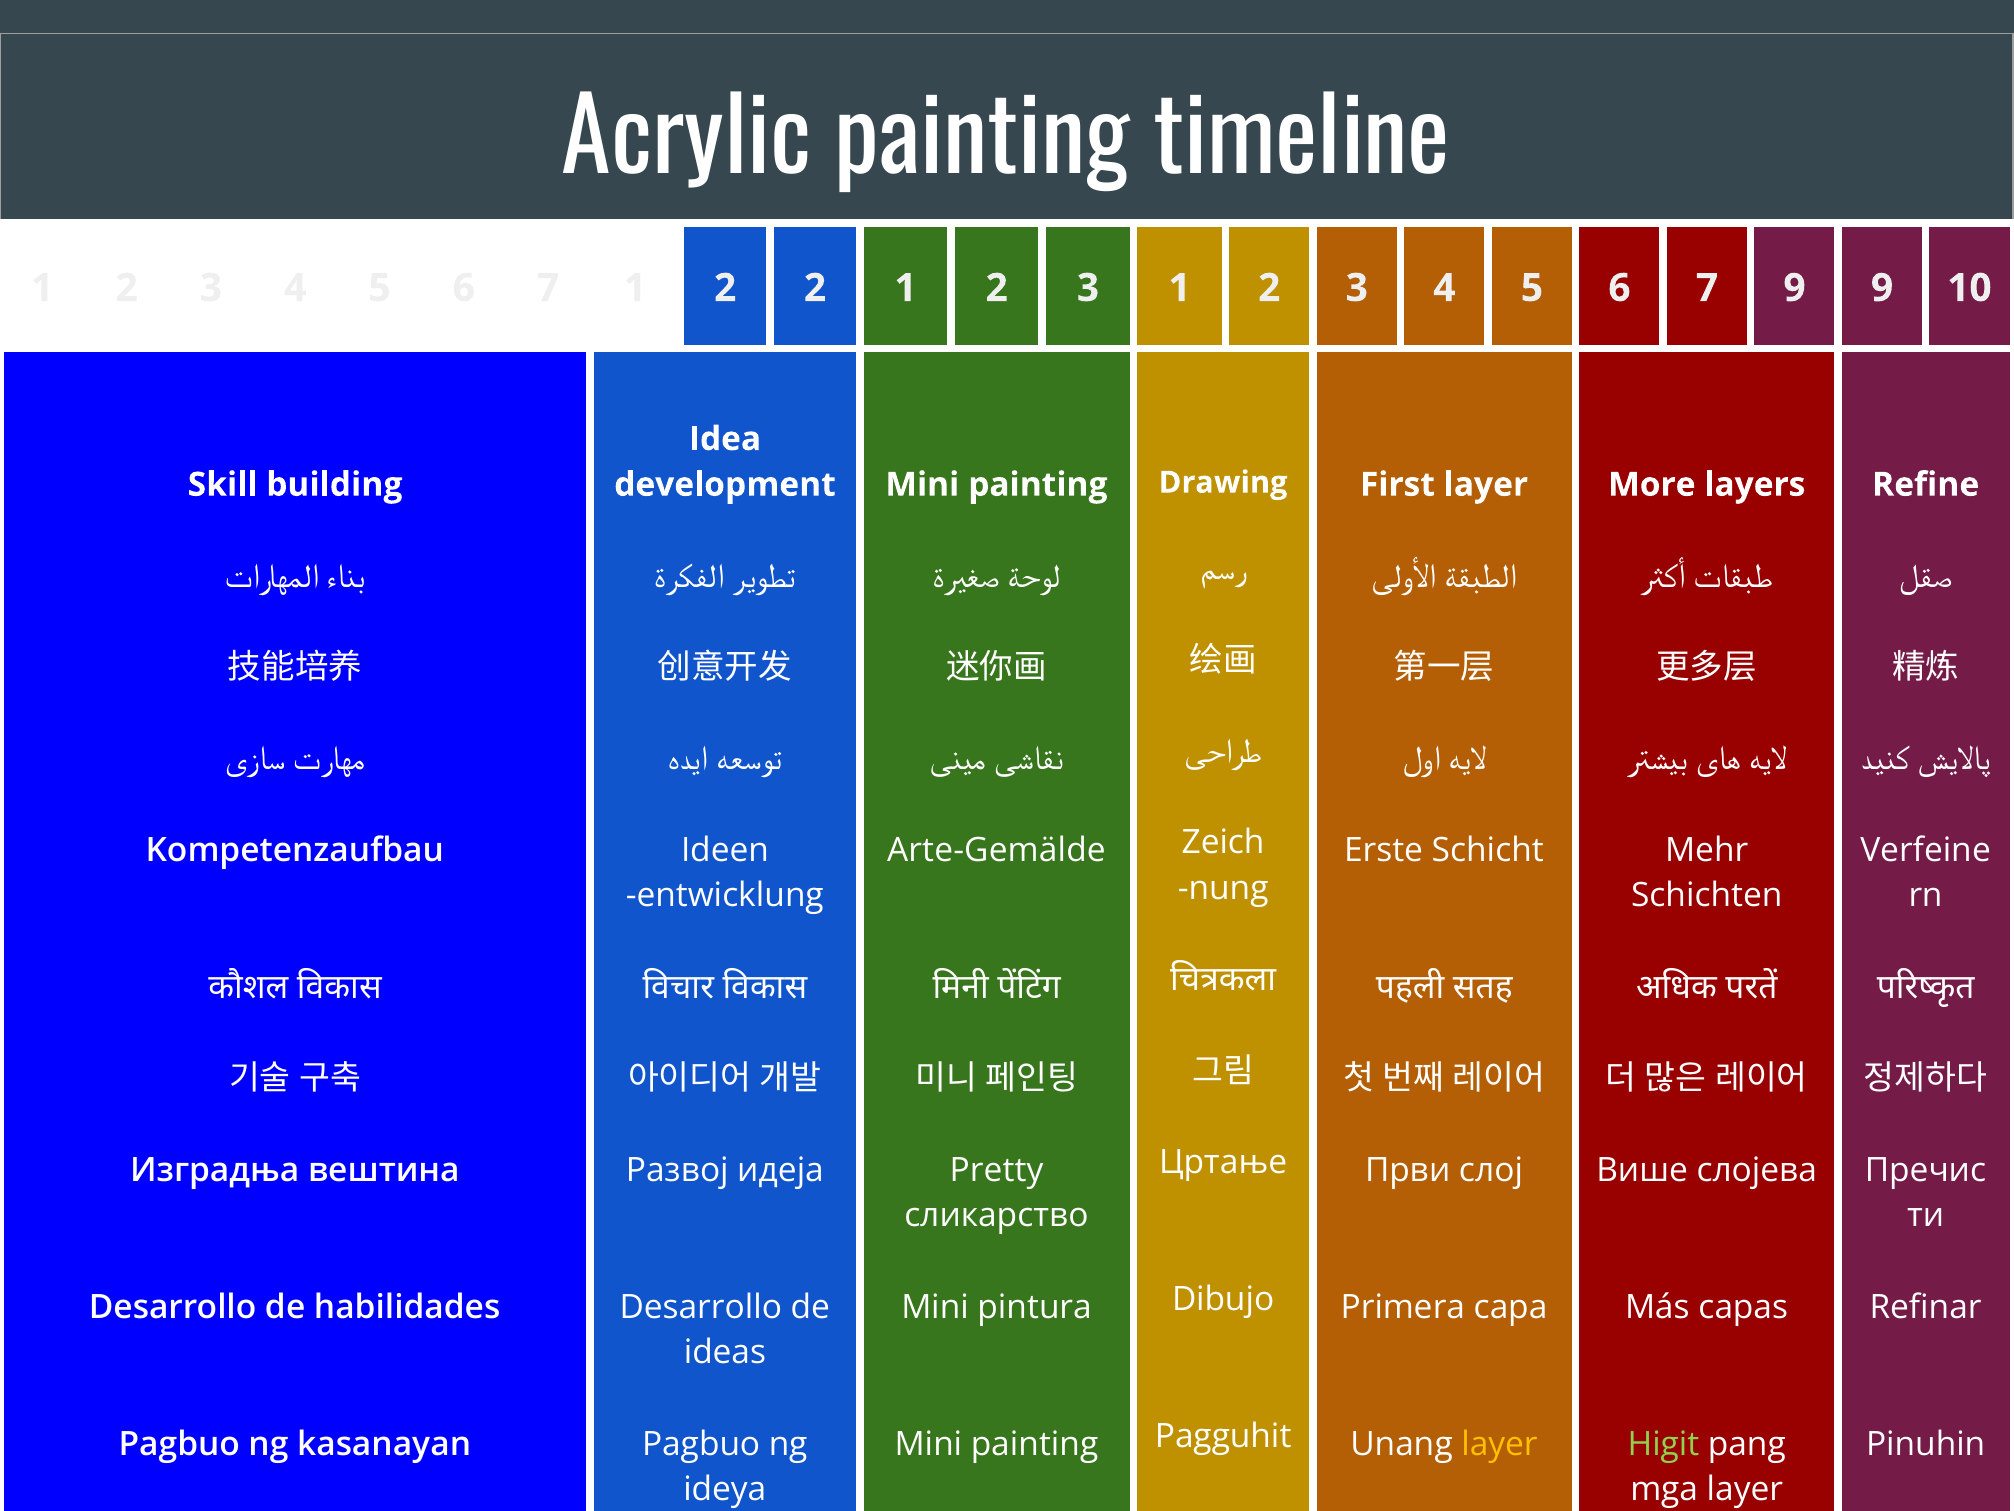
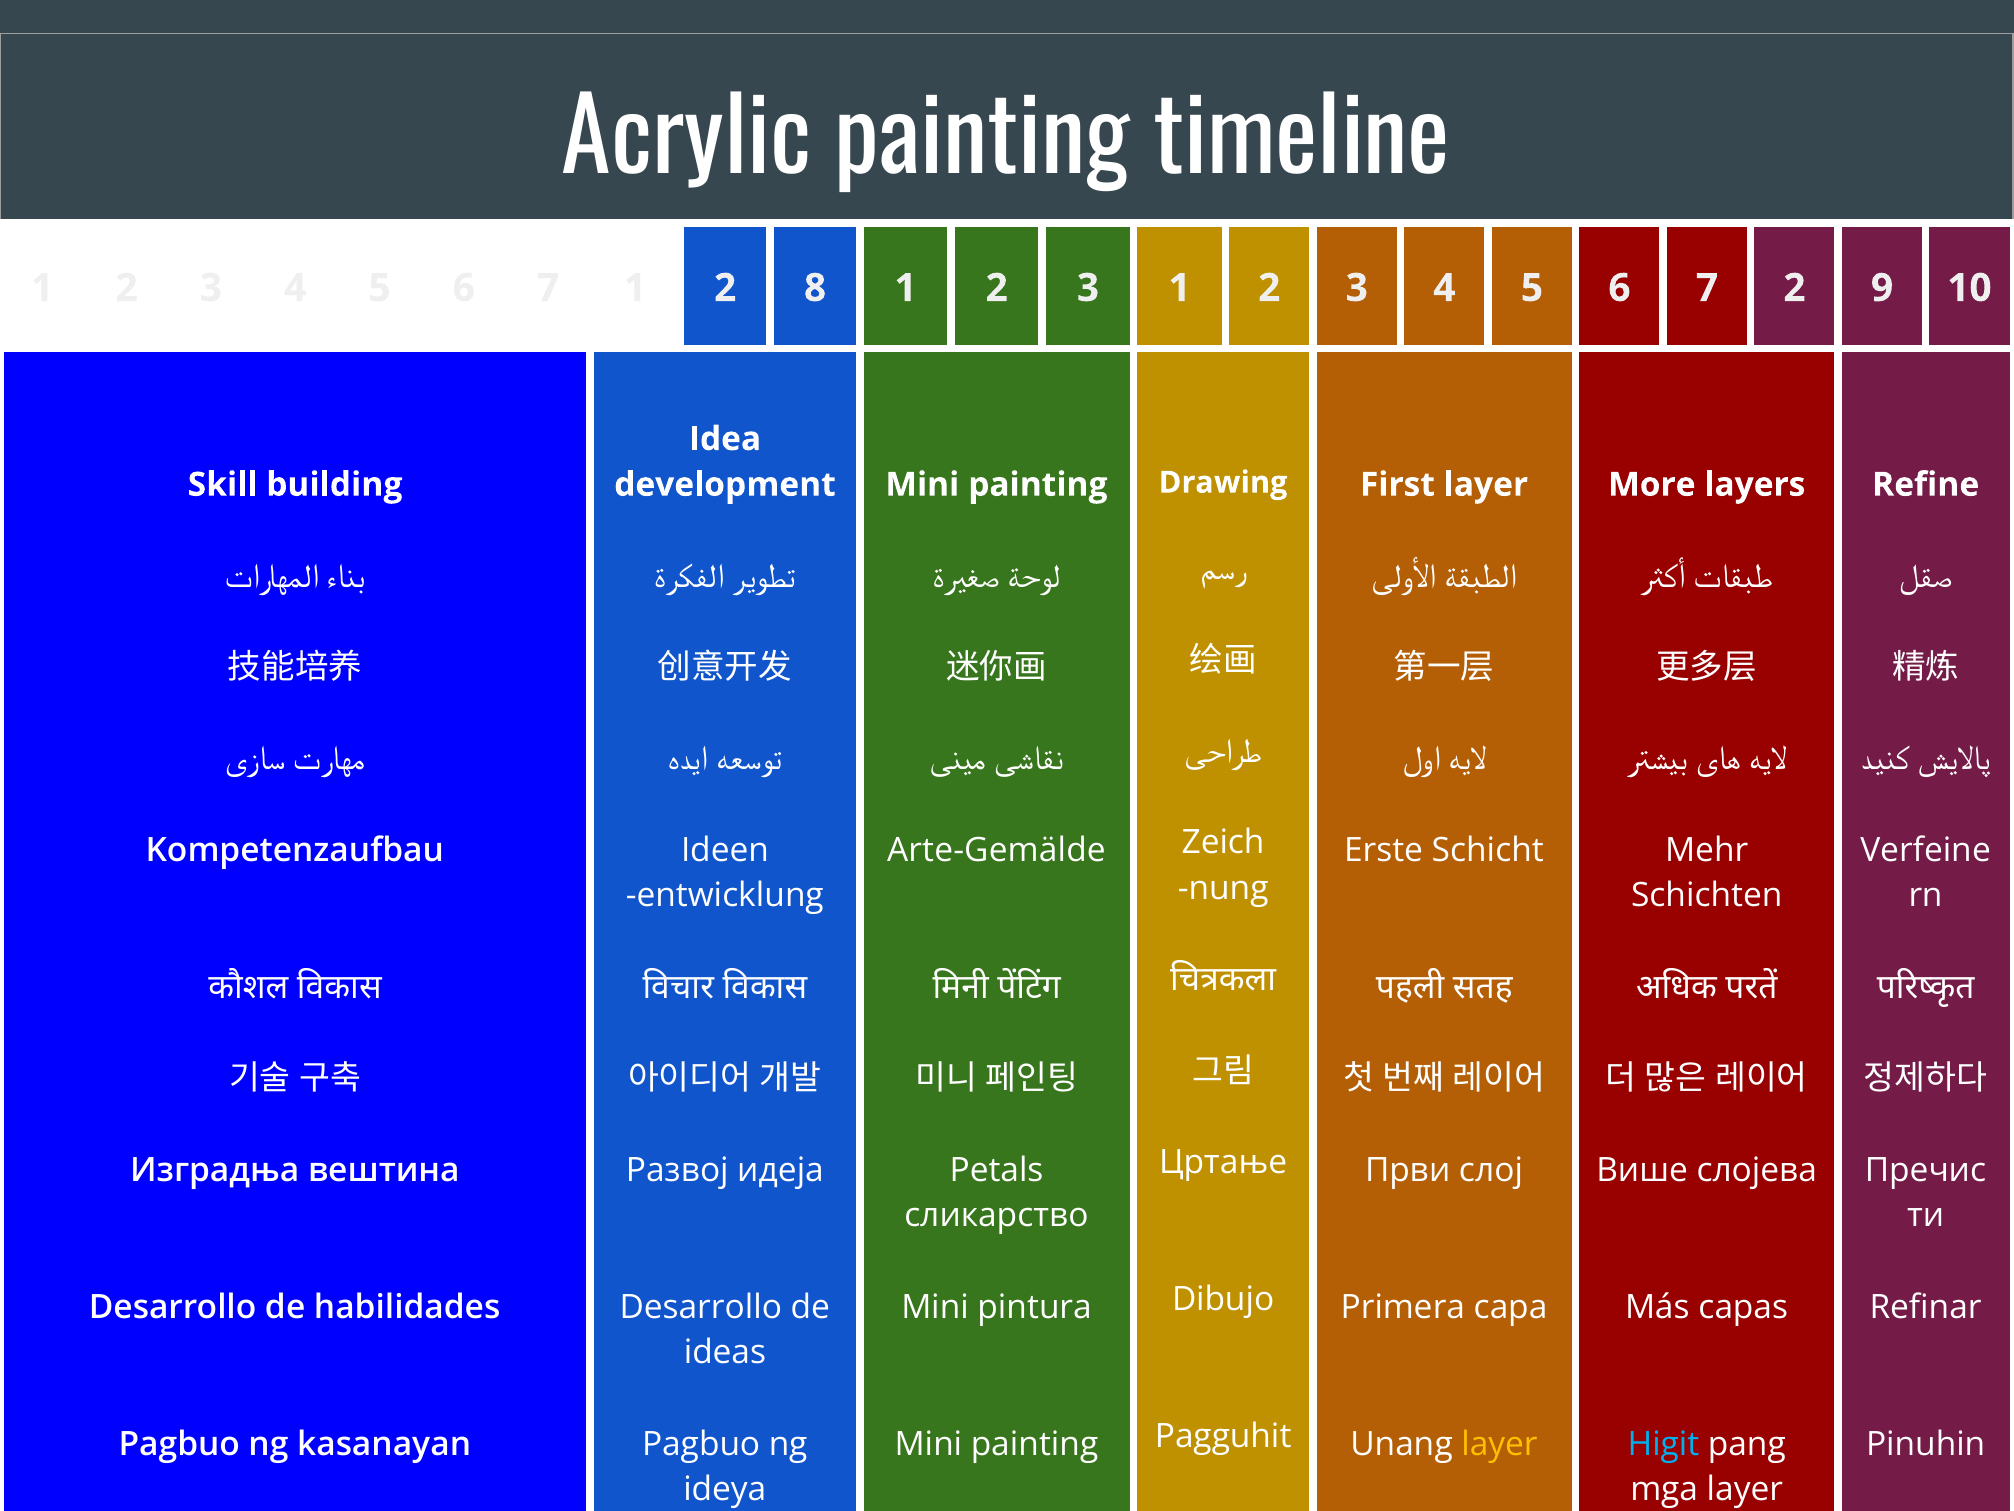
2 2: 2 -> 8
7 9: 9 -> 2
Pretty: Pretty -> Petals
Higit colour: light green -> light blue
